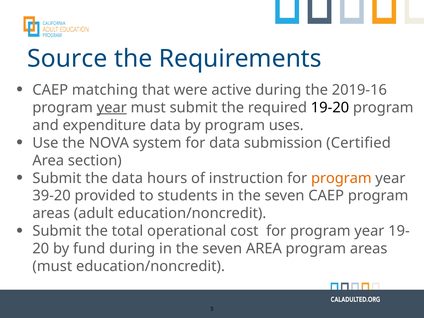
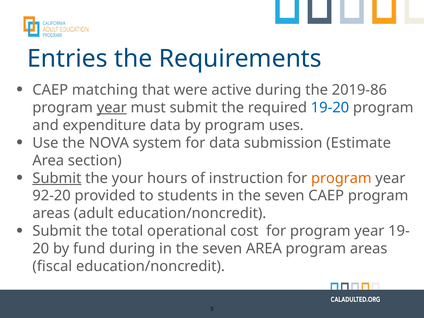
Source: Source -> Entries
2019-16: 2019-16 -> 2019-86
19-20 colour: black -> blue
Certified: Certified -> Estimate
Submit at (57, 178) underline: none -> present
the data: data -> your
39-20: 39-20 -> 92-20
must at (52, 266): must -> fiscal
